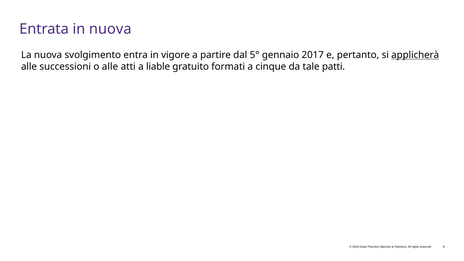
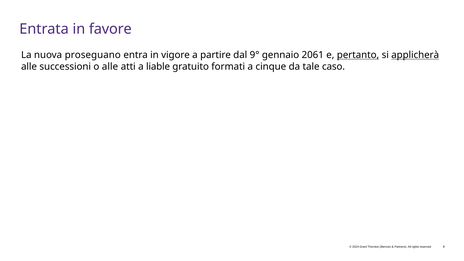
in nuova: nuova -> favore
svolgimento: svolgimento -> proseguano
5°: 5° -> 9°
2017: 2017 -> 2061
pertanto underline: none -> present
patti: patti -> caso
